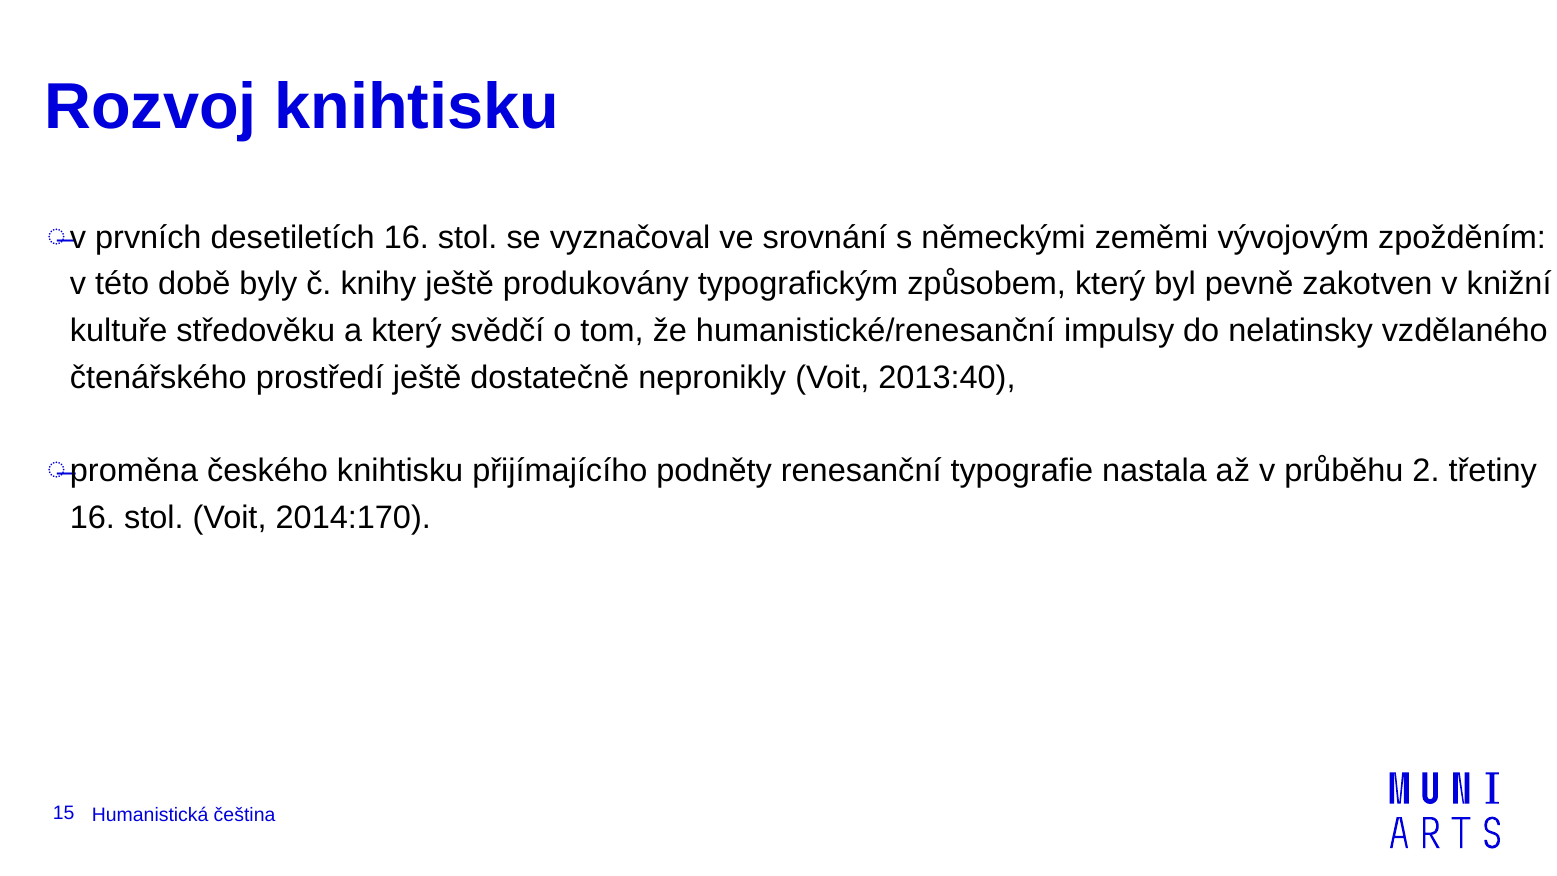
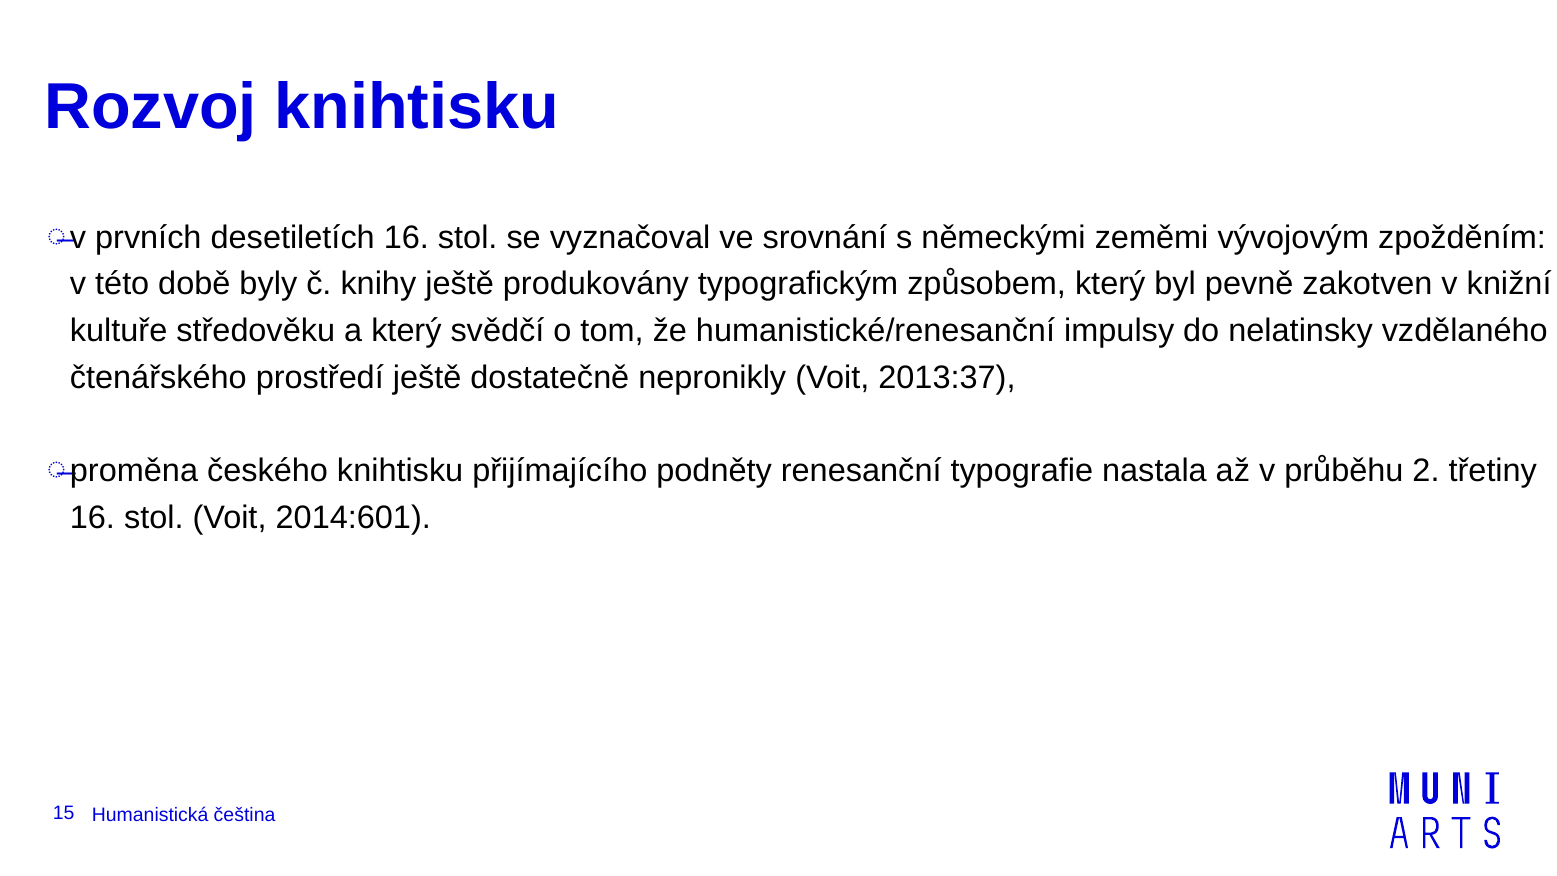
2013:40: 2013:40 -> 2013:37
2014:170: 2014:170 -> 2014:601
